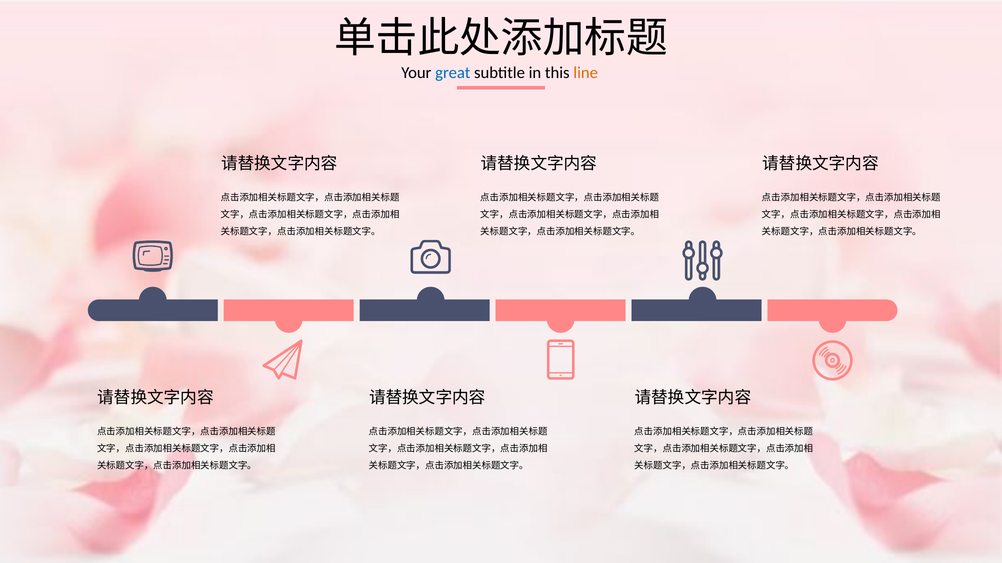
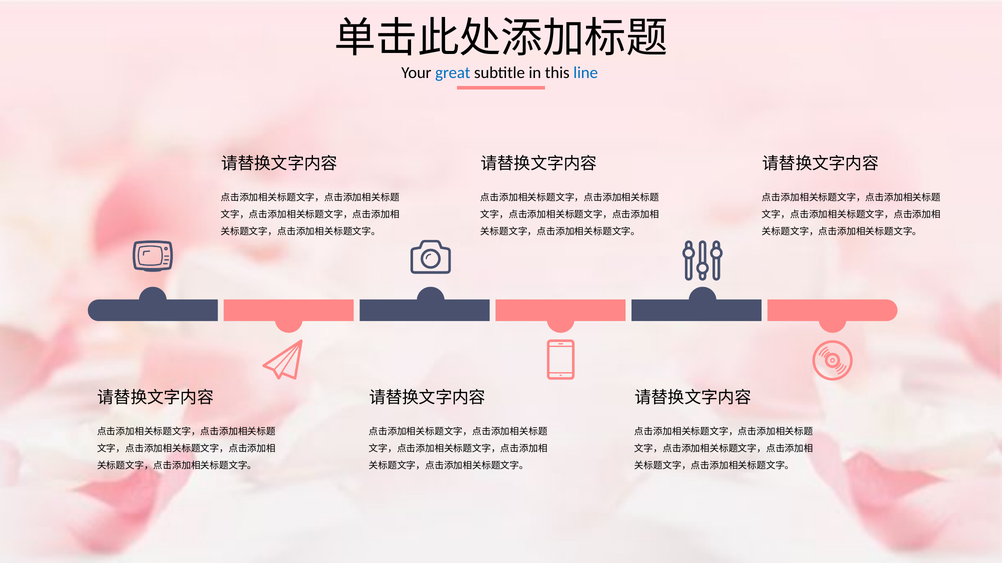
line colour: orange -> blue
